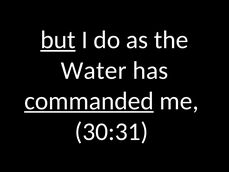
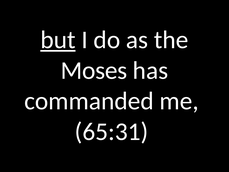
Water: Water -> Moses
commanded underline: present -> none
30:31: 30:31 -> 65:31
